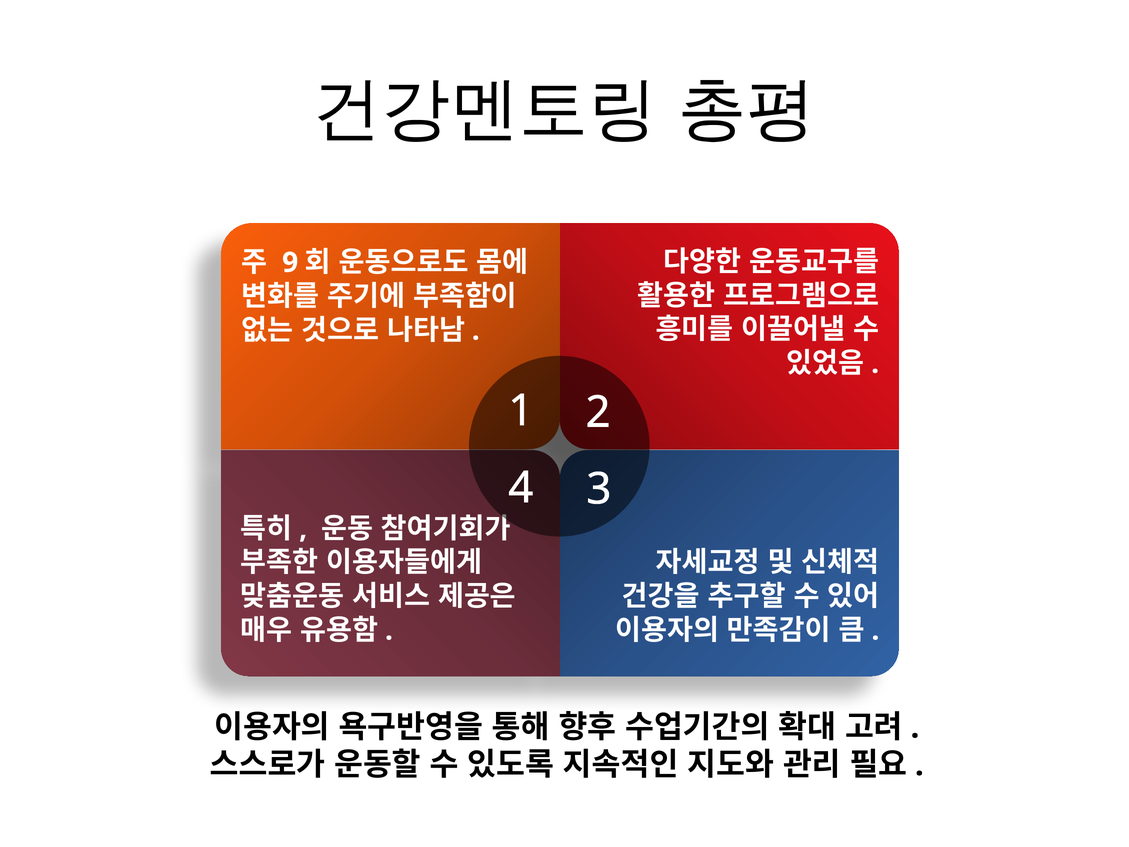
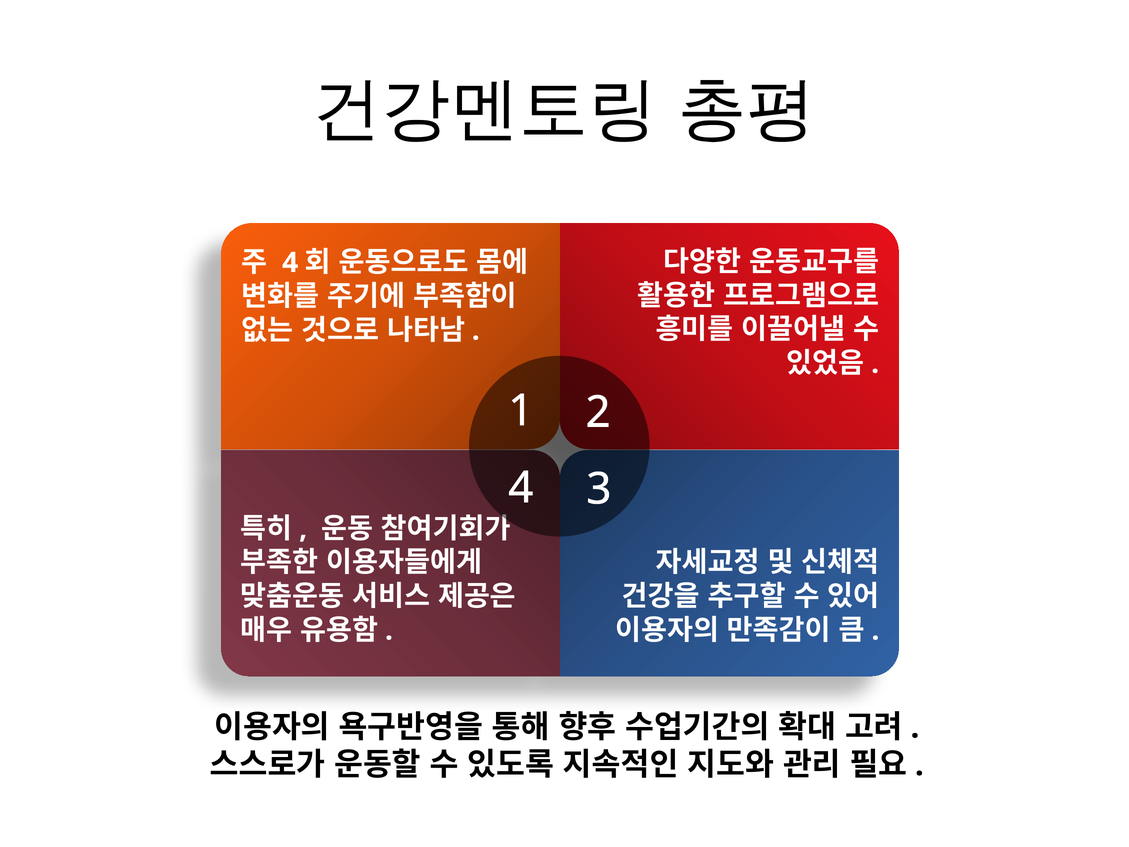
9 at (290, 263): 9 -> 4
